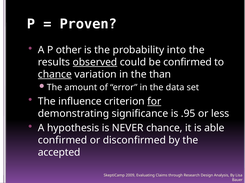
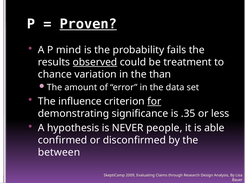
Proven underline: none -> present
other: other -> mind
into: into -> fails
be confirmed: confirmed -> treatment
chance at (55, 75) underline: present -> none
.95: .95 -> .35
NEVER chance: chance -> people
accepted: accepted -> between
